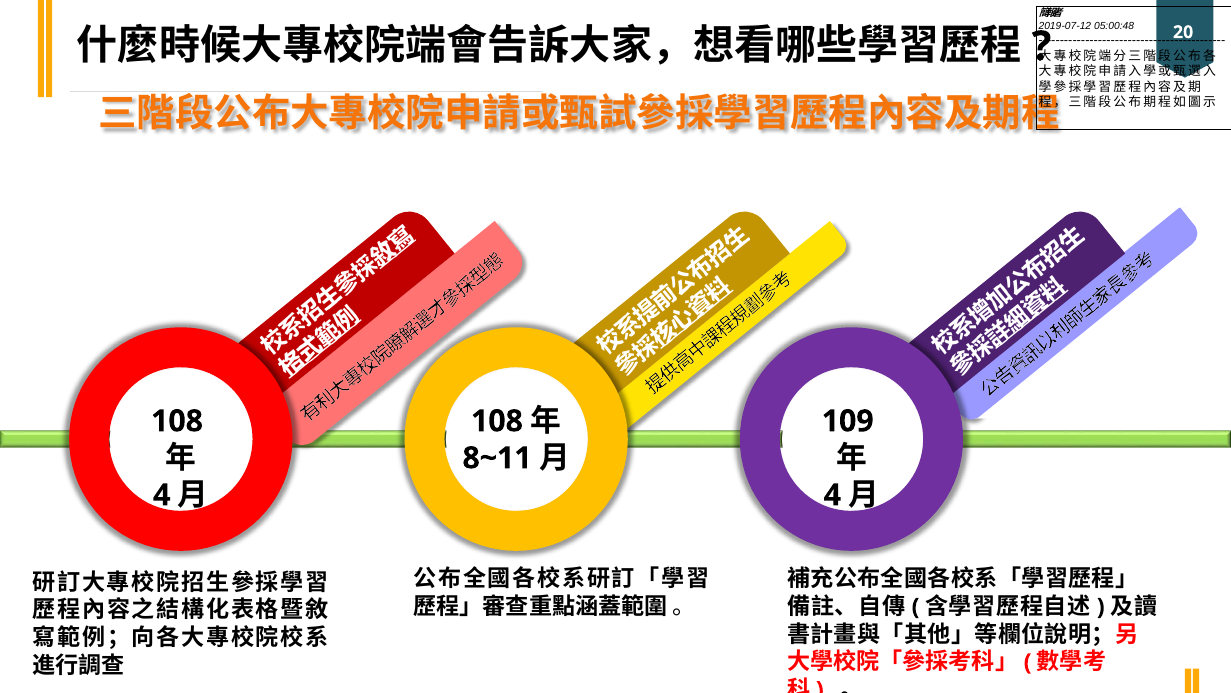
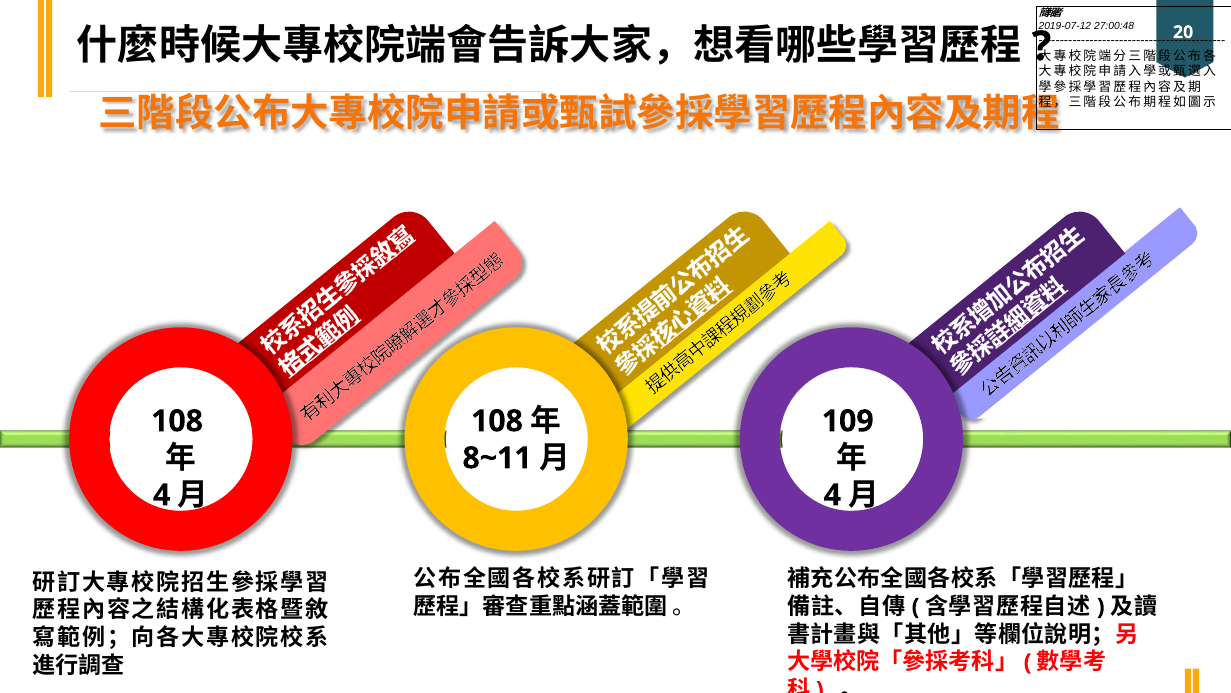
05:00:48: 05:00:48 -> 27:00:48
